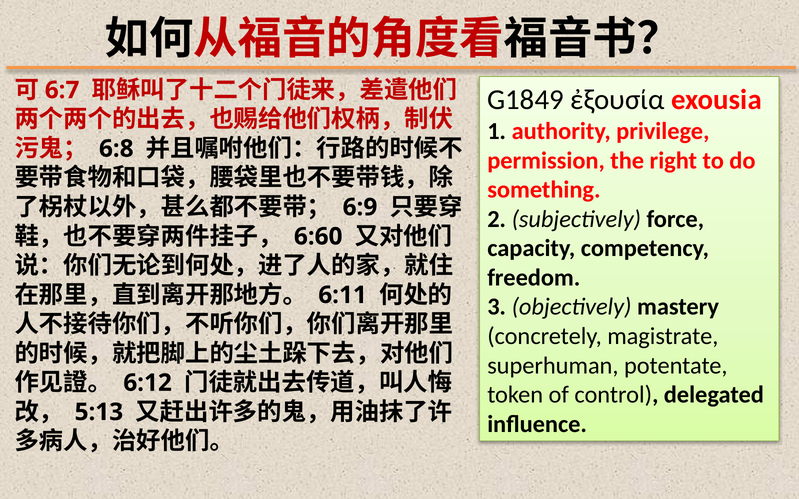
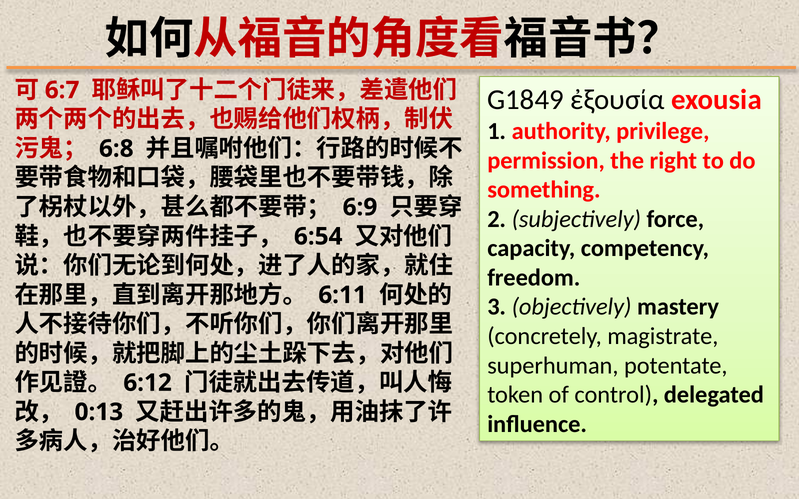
6:60: 6:60 -> 6:54
5:13: 5:13 -> 0:13
